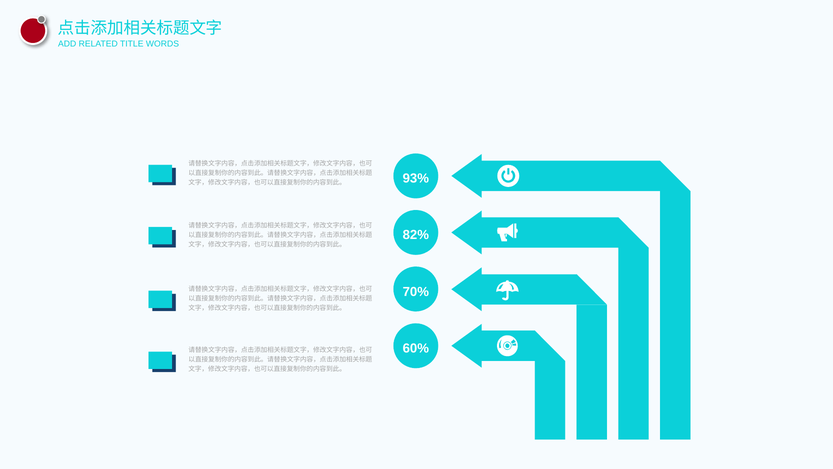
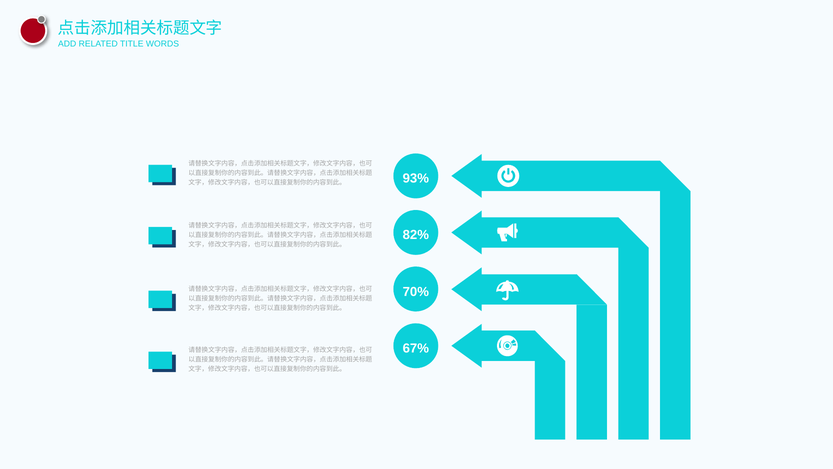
60%: 60% -> 67%
